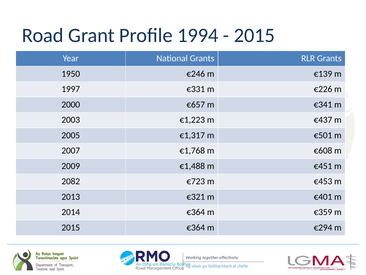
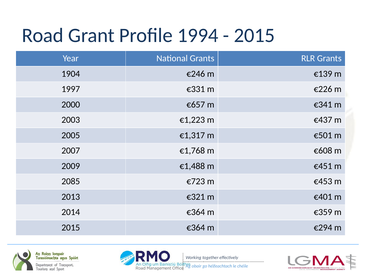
1950: 1950 -> 1904
2082: 2082 -> 2085
